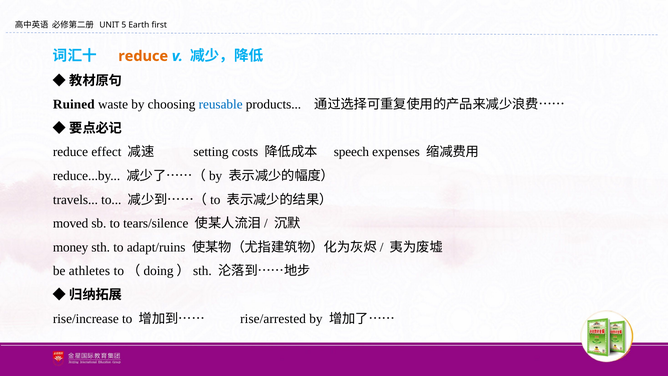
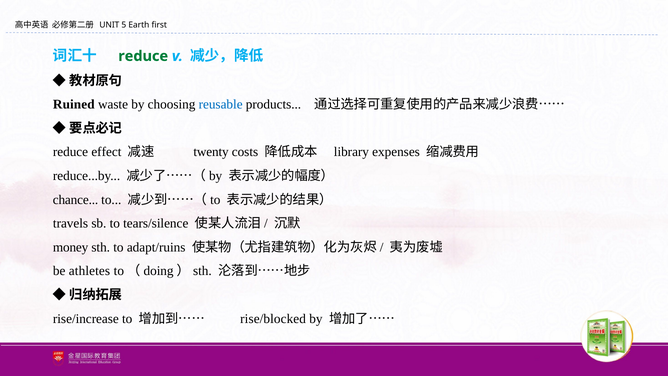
reduce at (143, 56) colour: orange -> green
setting: setting -> twenty
speech: speech -> library
travels: travels -> chance
moved: moved -> travels
rise/arrested: rise/arrested -> rise/blocked
